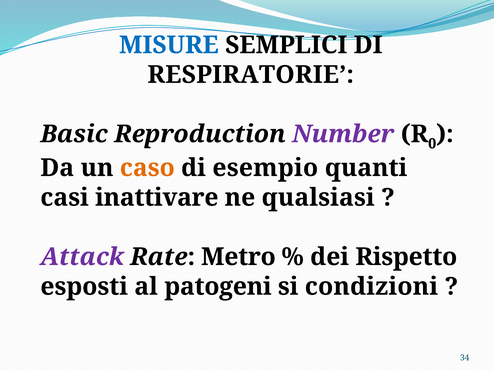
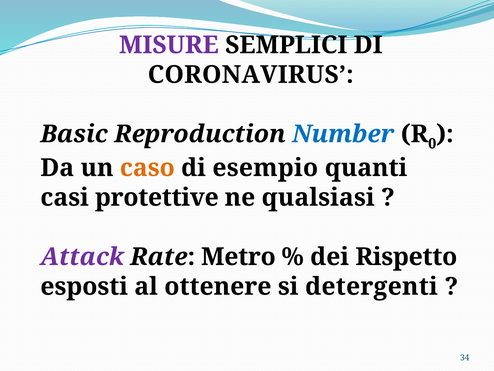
MISURE colour: blue -> purple
RESPIRATORIE: RESPIRATORIE -> CORONAVIRUS
Number colour: purple -> blue
inattivare: inattivare -> protettive
patogeni: patogeni -> ottenere
condizioni: condizioni -> detergenti
